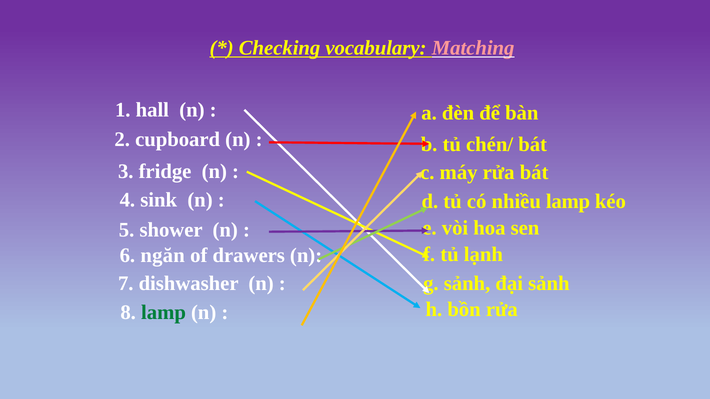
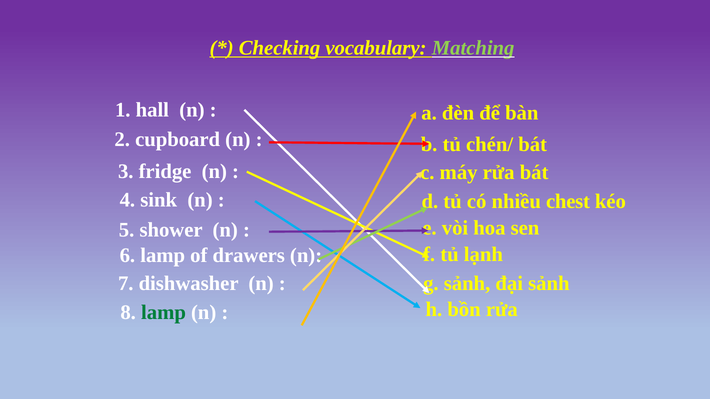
Matching colour: pink -> light green
nhiều lamp: lamp -> chest
6 ngăn: ngăn -> lamp
